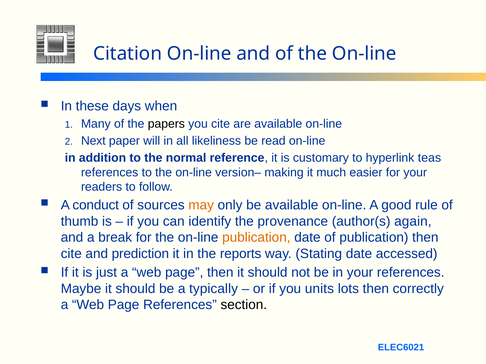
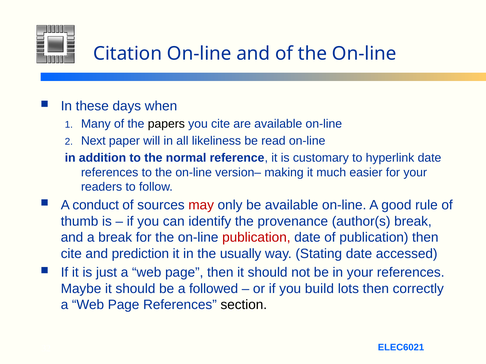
hyperlink teas: teas -> date
may colour: orange -> red
author(s again: again -> break
publication at (256, 238) colour: orange -> red
reports: reports -> usually
typically: typically -> followed
units: units -> build
